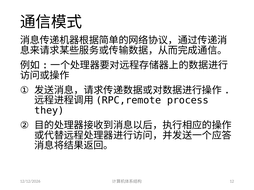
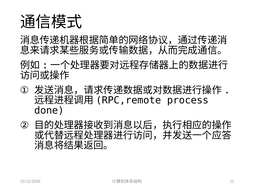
they: they -> done
